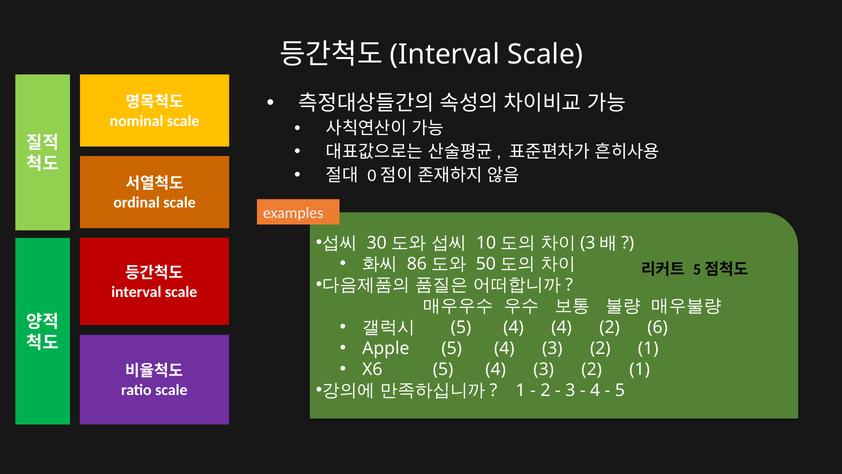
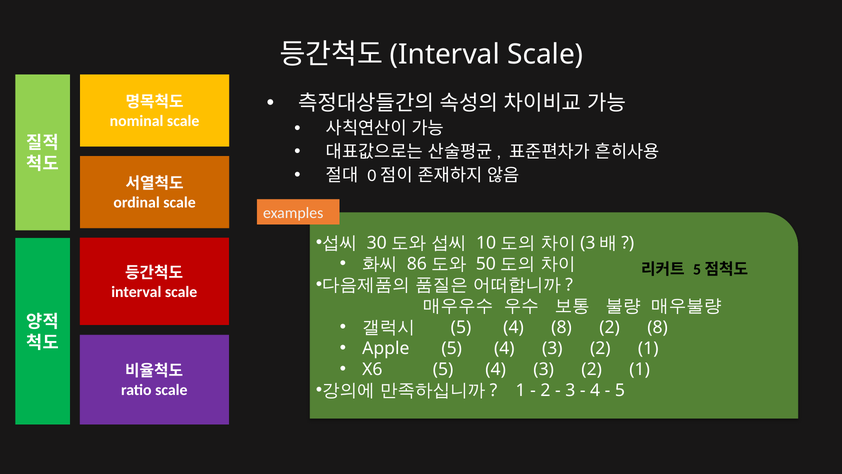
4 4: 4 -> 8
2 6: 6 -> 8
